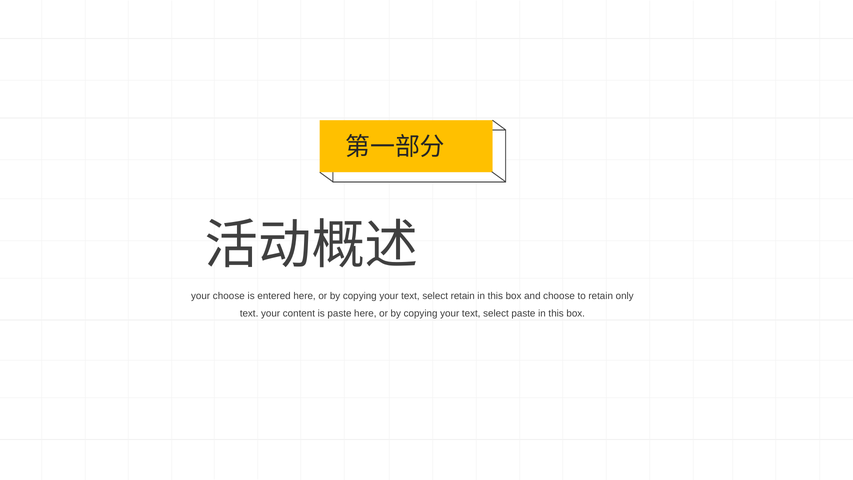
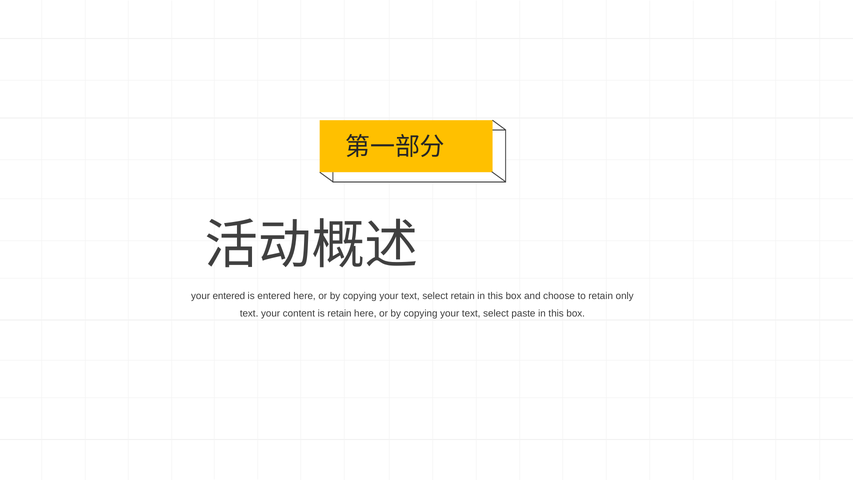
your choose: choose -> entered
is paste: paste -> retain
